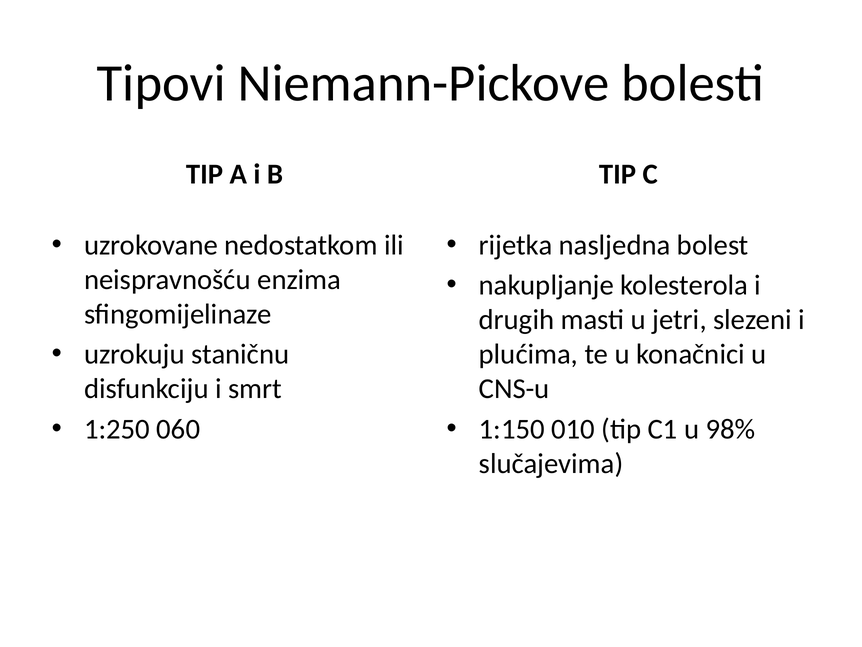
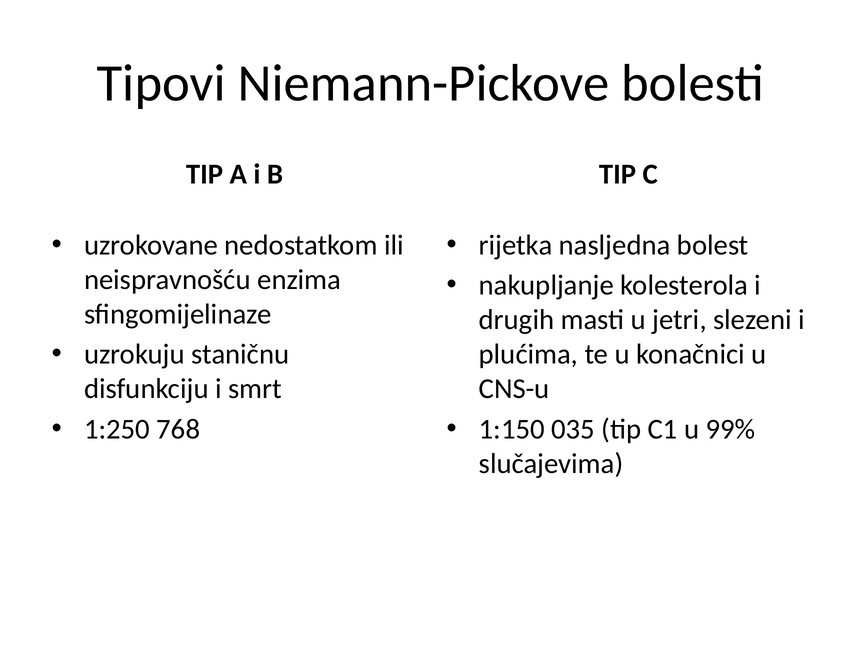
060: 060 -> 768
010: 010 -> 035
98%: 98% -> 99%
